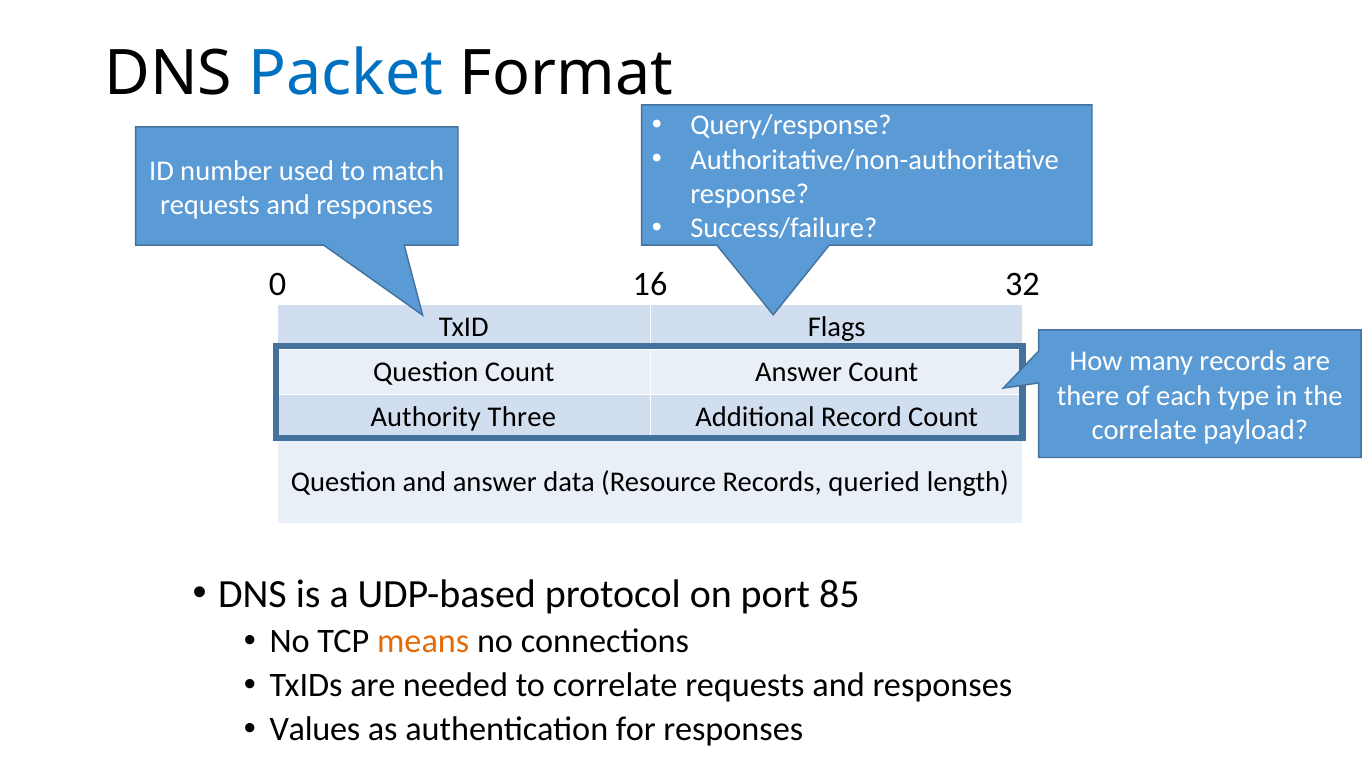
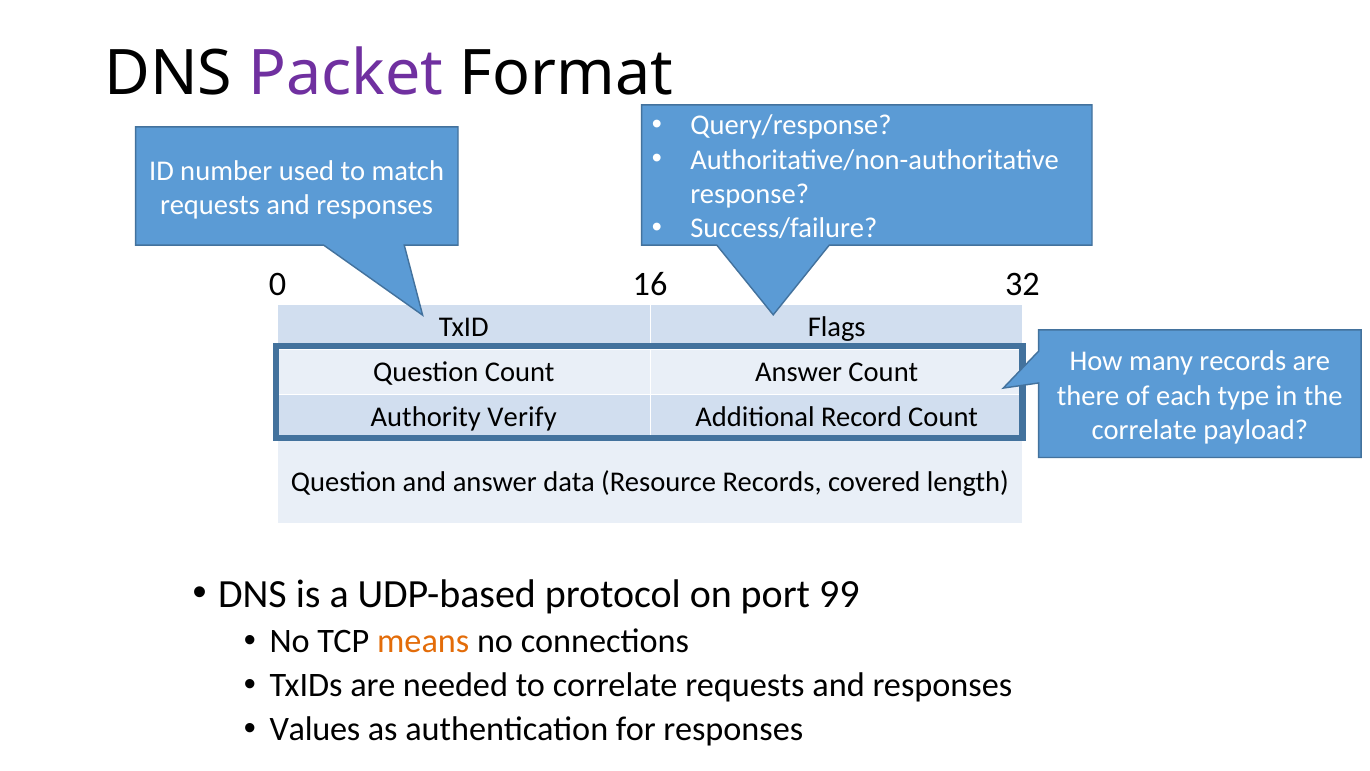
Packet colour: blue -> purple
Three: Three -> Verify
queried: queried -> covered
85: 85 -> 99
